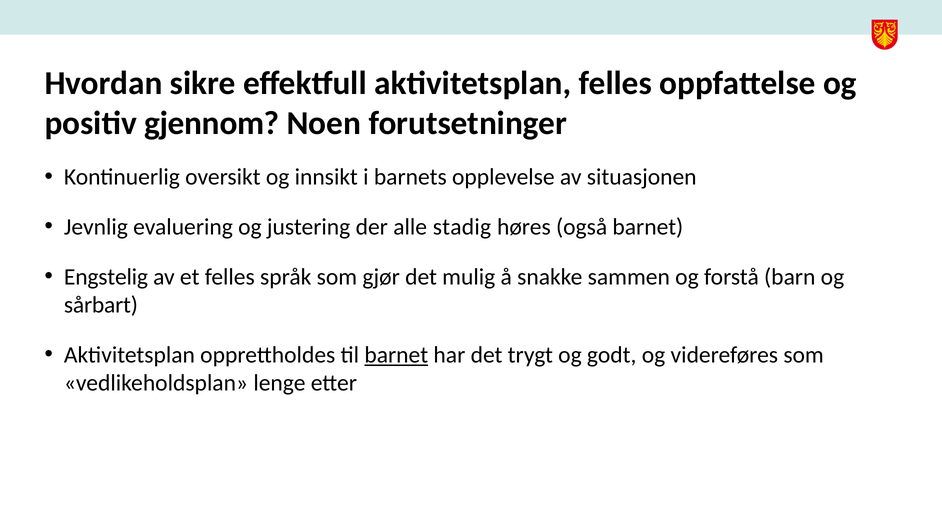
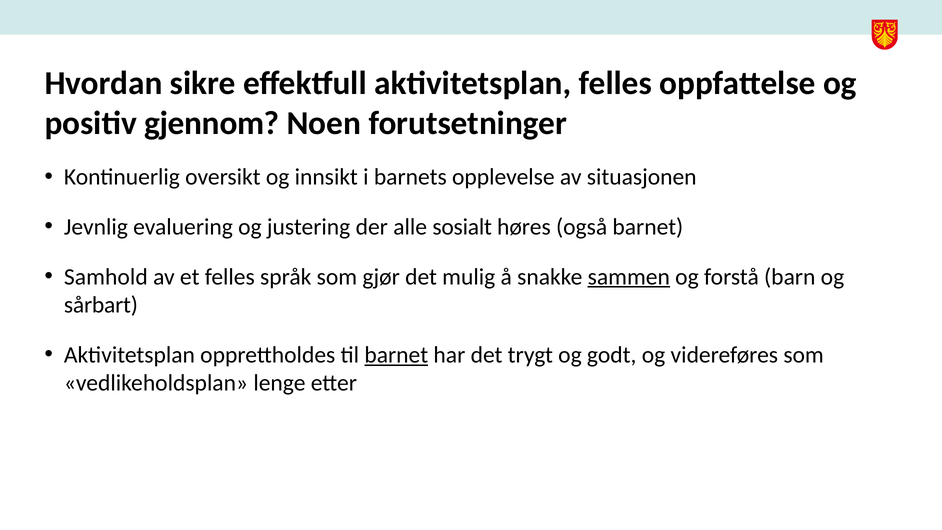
stadig: stadig -> sosialt
Engstelig: Engstelig -> Samhold
sammen underline: none -> present
